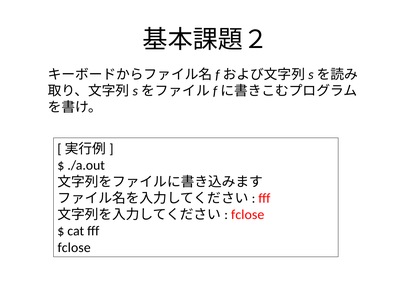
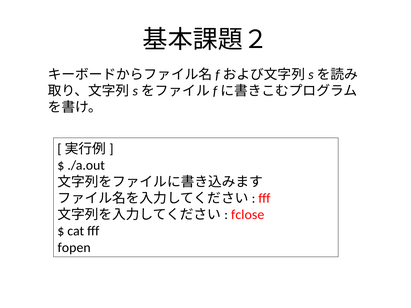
fclose at (74, 248): fclose -> fopen
